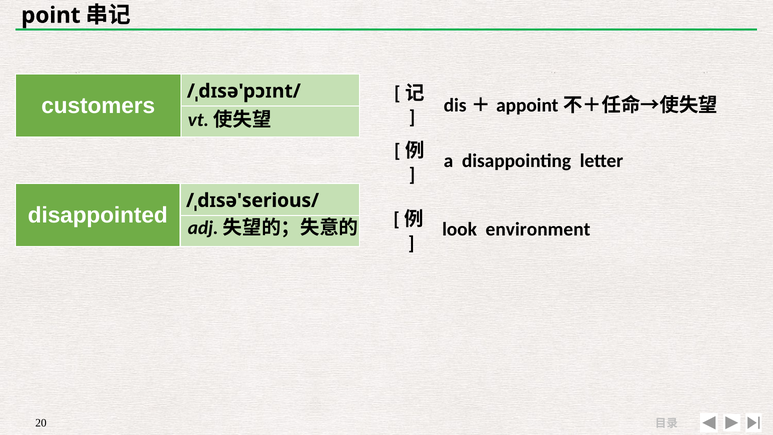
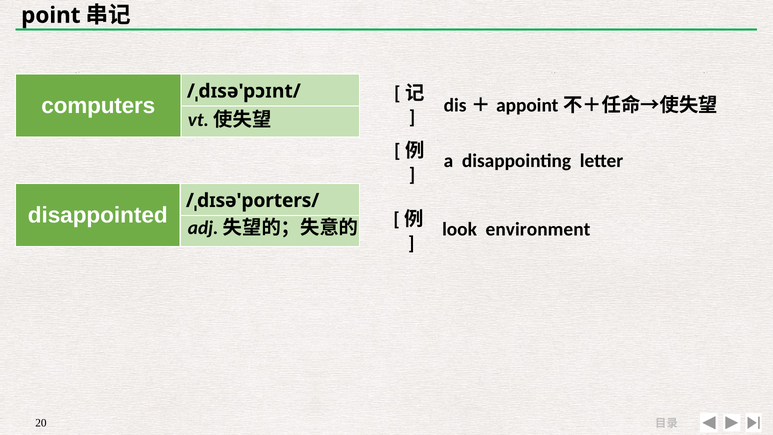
customers: customers -> computers
/ˌdɪsə'serious/: /ˌdɪsə'serious/ -> /ˌdɪsə'porters/
